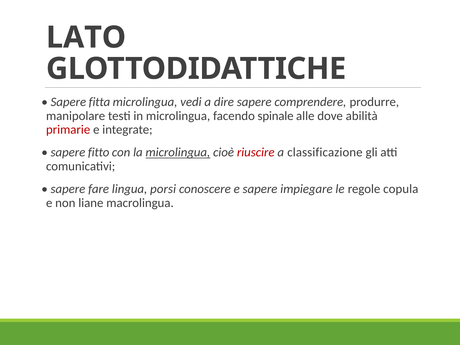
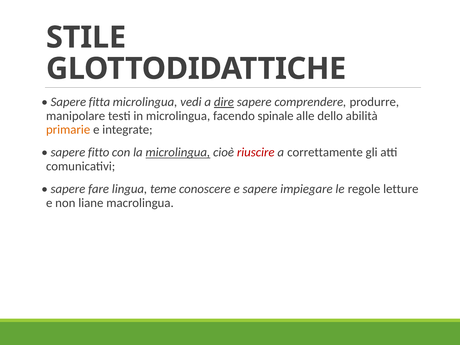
LATO: LATO -> STILE
dire underline: none -> present
dove: dove -> dello
primarie colour: red -> orange
classificazione: classificazione -> correttamente
porsi: porsi -> teme
copula: copula -> letture
